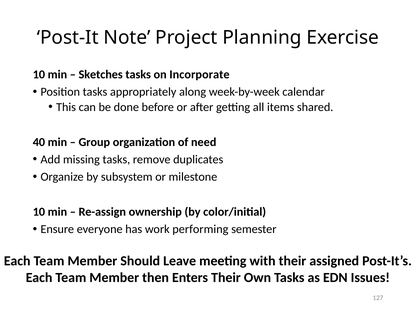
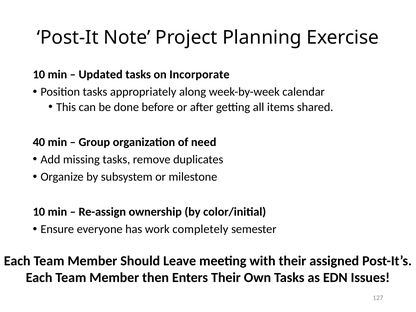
Sketches: Sketches -> Updated
performing: performing -> completely
